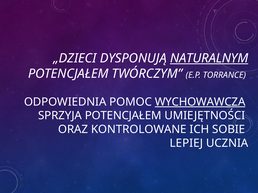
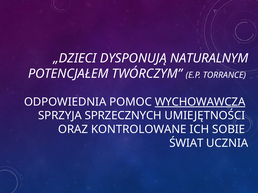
NATURALNYM underline: present -> none
SPRZYJA POTENCJAŁEM: POTENCJAŁEM -> SPRZECZNYCH
LEPIEJ: LEPIEJ -> ŚWIAT
